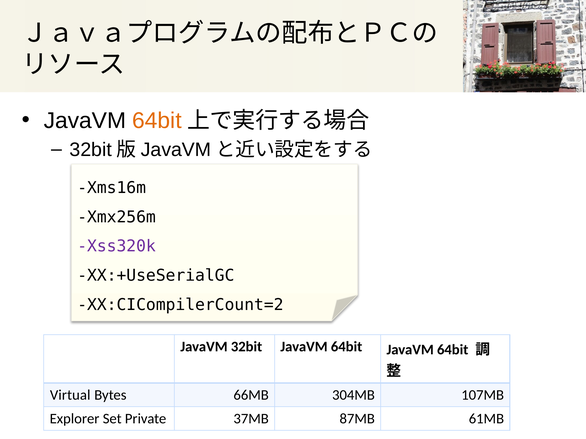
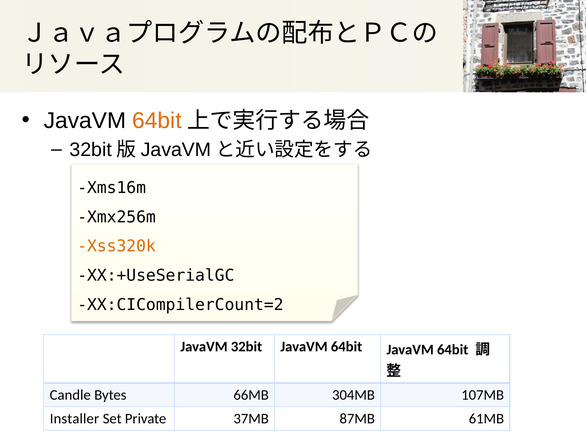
Xss320k colour: purple -> orange
Virtual: Virtual -> Candle
Explorer: Explorer -> Installer
